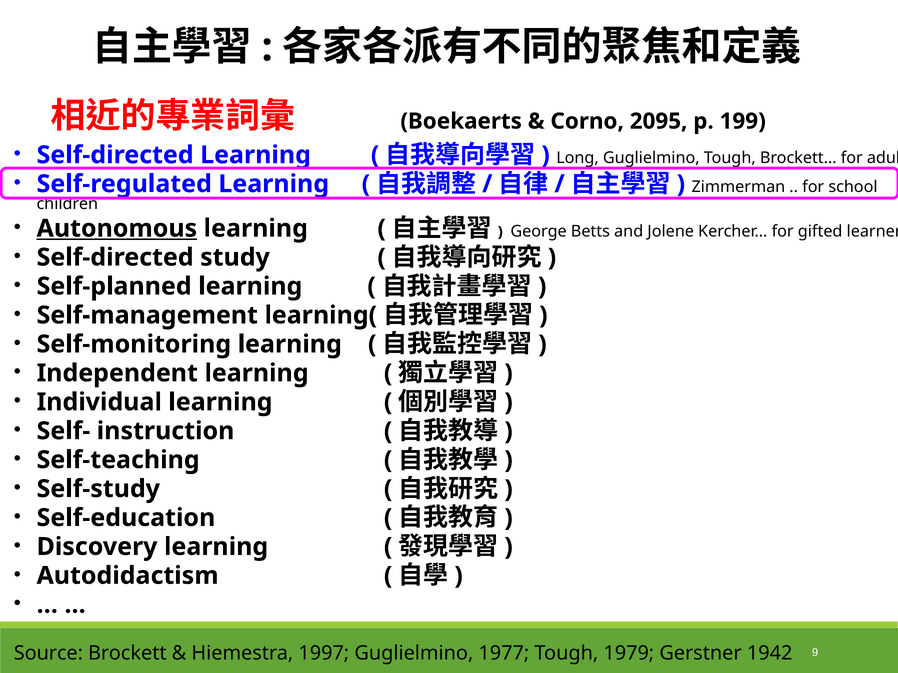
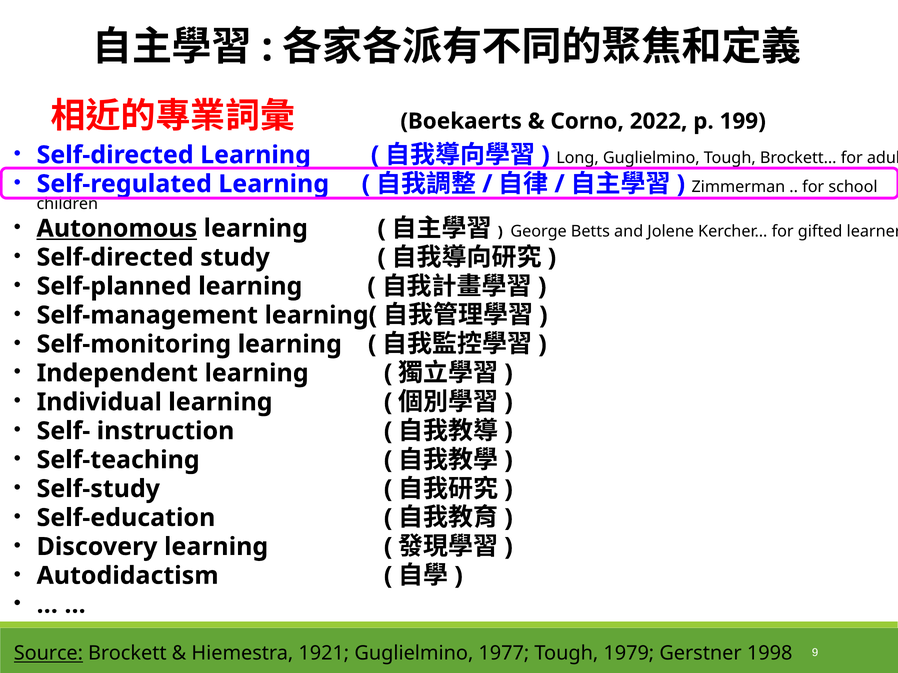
2095: 2095 -> 2022
Source underline: none -> present
1997: 1997 -> 1921
1942: 1942 -> 1998
